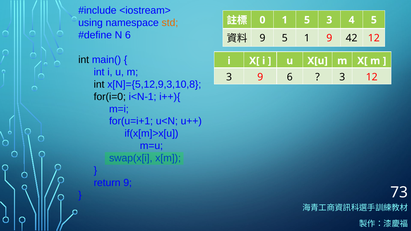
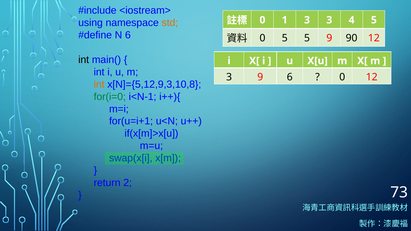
1 5: 5 -> 3
9 at (262, 38): 9 -> 0
5 1: 1 -> 5
42: 42 -> 90
3 at (342, 77): 3 -> 0
int at (99, 84) colour: black -> orange
for(i=0 colour: black -> green
return 9: 9 -> 2
